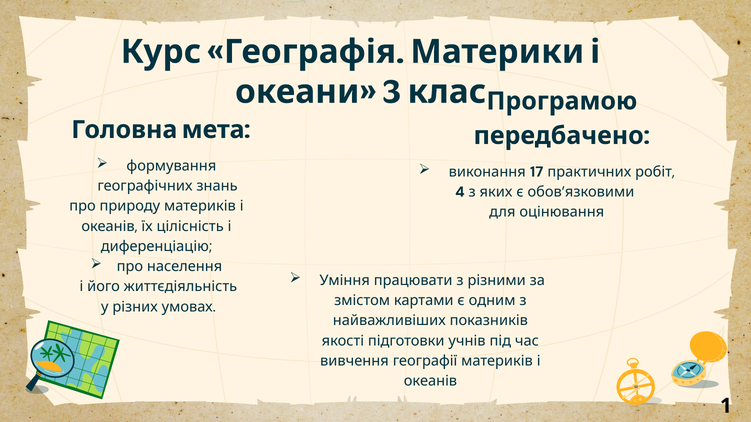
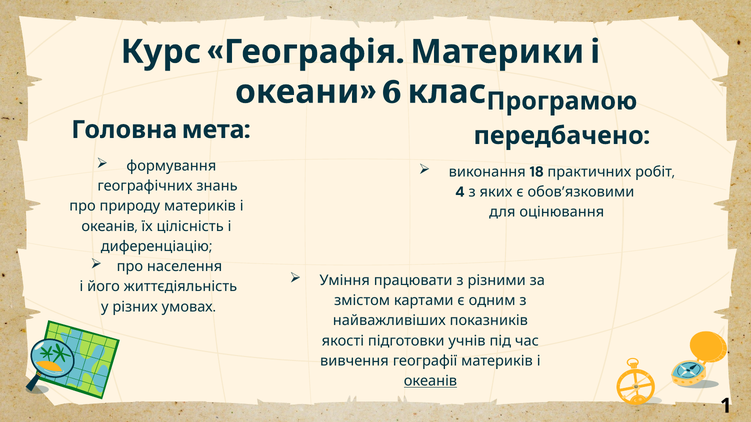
3: 3 -> 6
17: 17 -> 18
океанів at (430, 381) underline: none -> present
